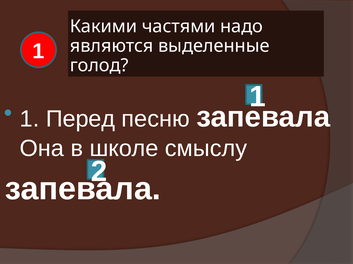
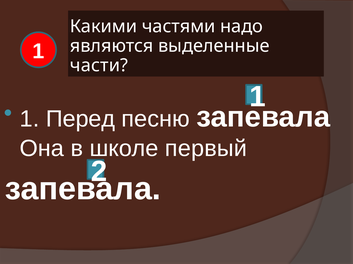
голод: голод -> части
смыслу: смыслу -> первый
